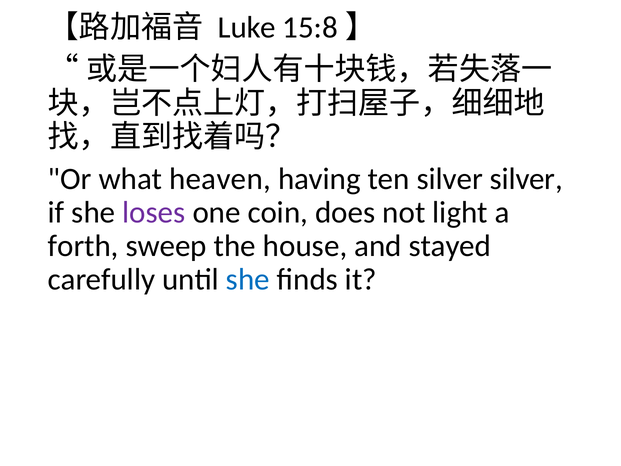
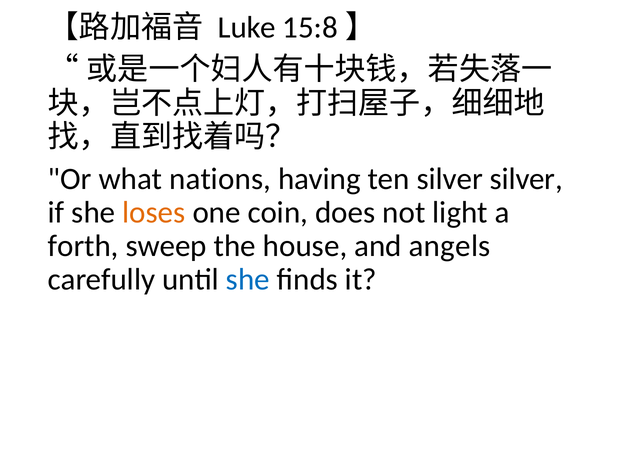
heaven: heaven -> nations
loses colour: purple -> orange
stayed: stayed -> angels
